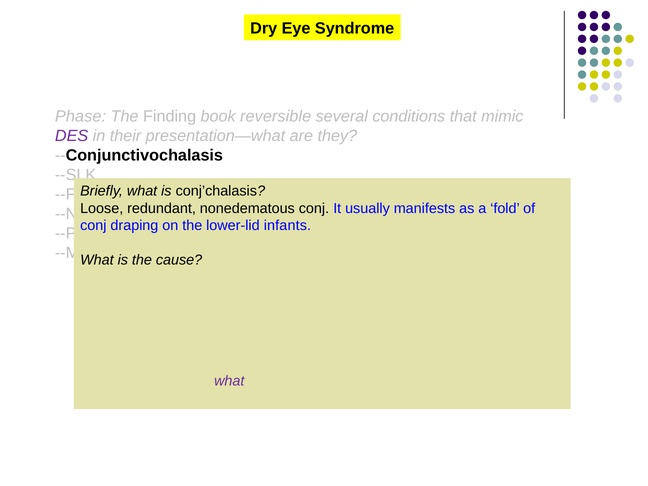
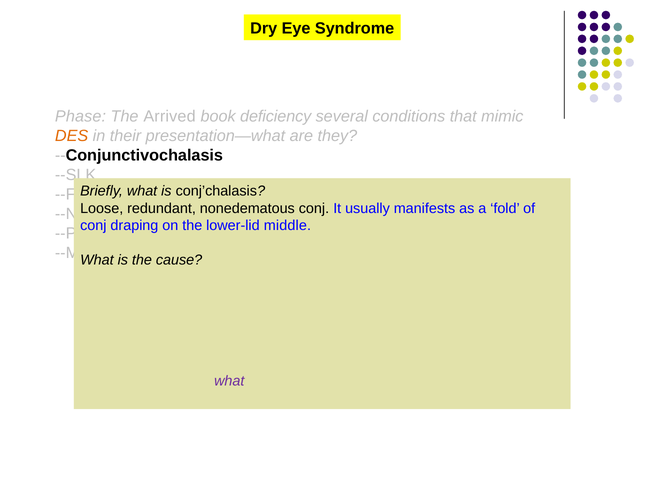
Finding: Finding -> Arrived
reversible: reversible -> deficiency
DES at (72, 136) colour: purple -> orange
infants: infants -> middle
